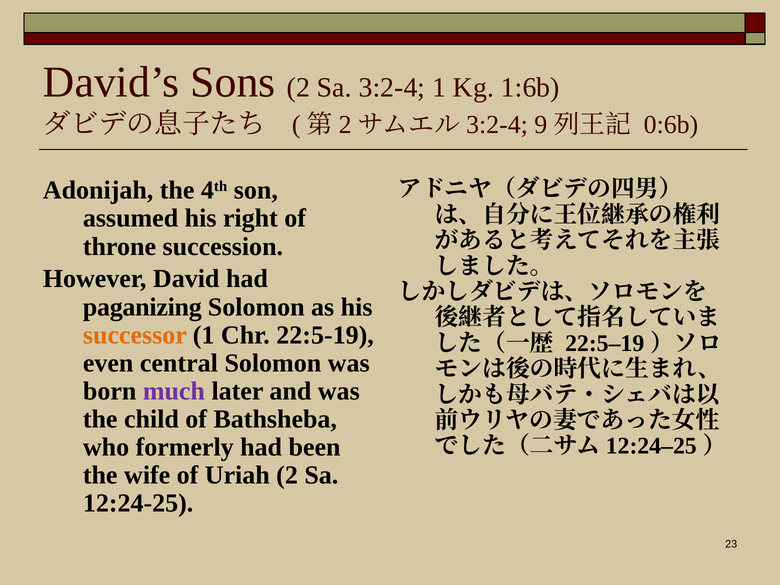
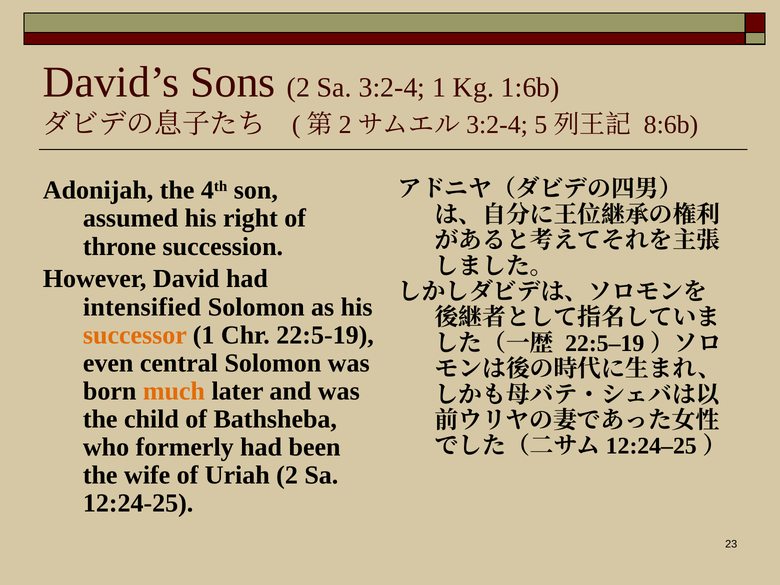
9: 9 -> 5
0:6b: 0:6b -> 8:6b
paganizing: paganizing -> intensified
much colour: purple -> orange
